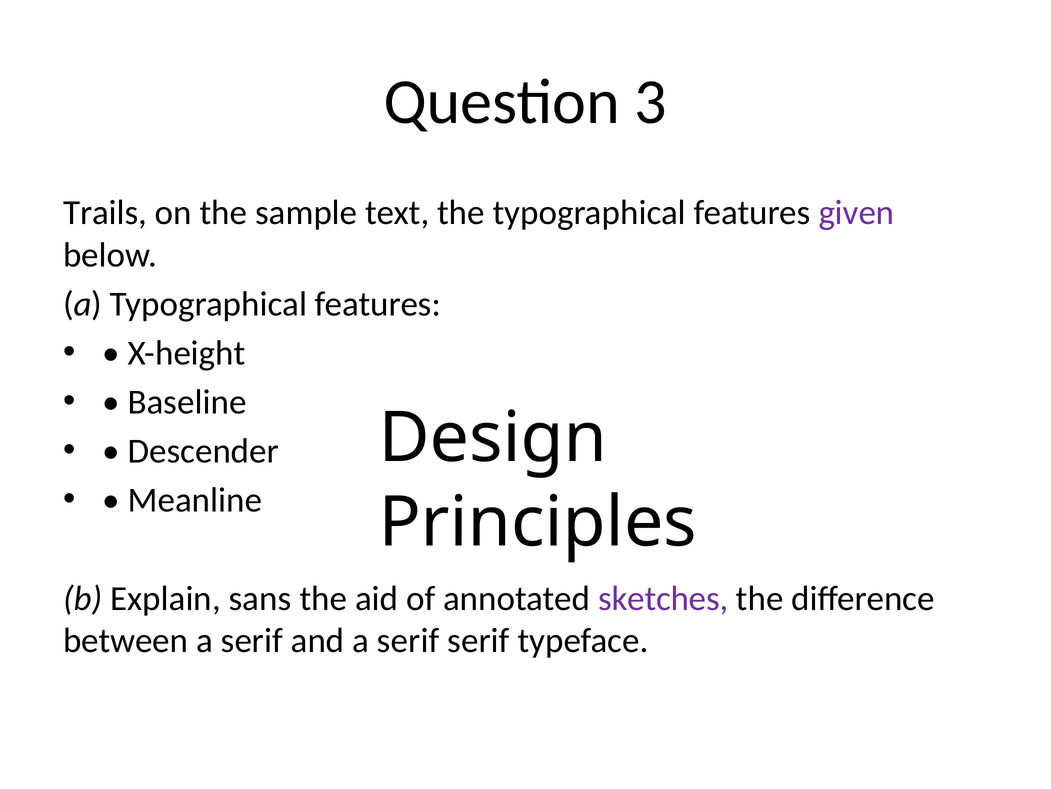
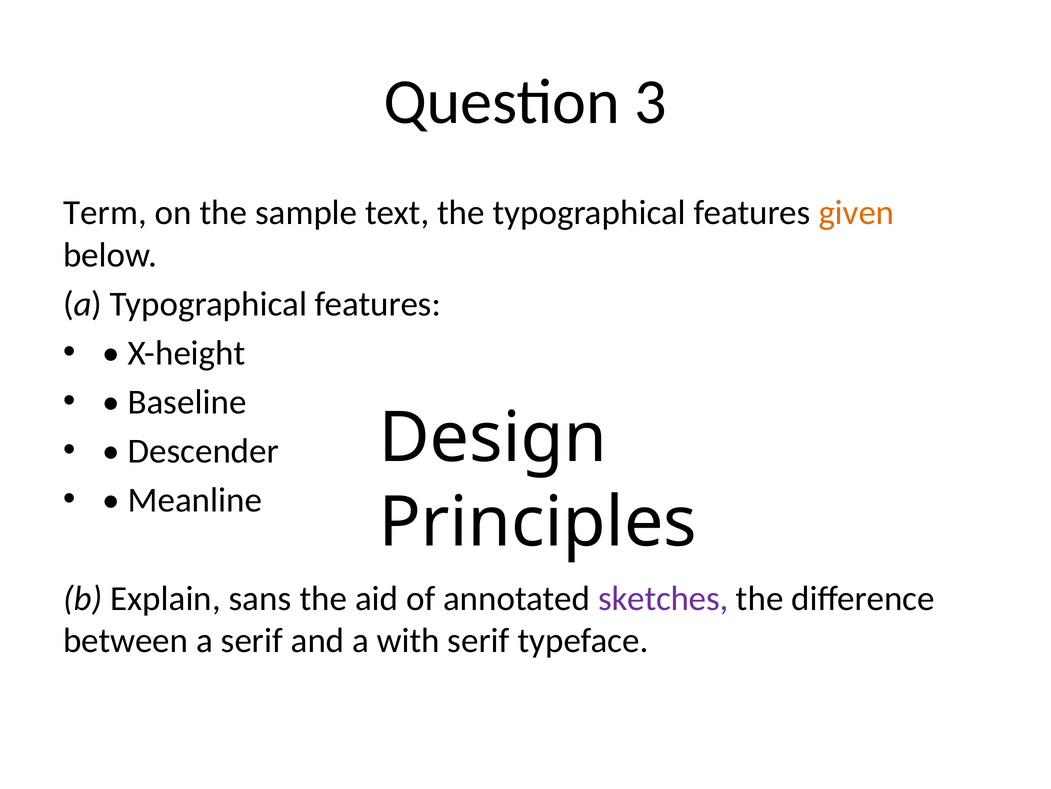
Trails: Trails -> Term
given colour: purple -> orange
and a serif: serif -> with
